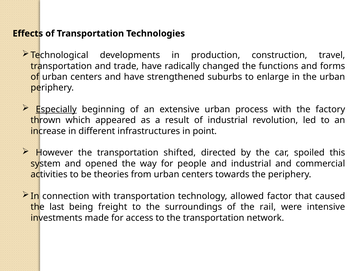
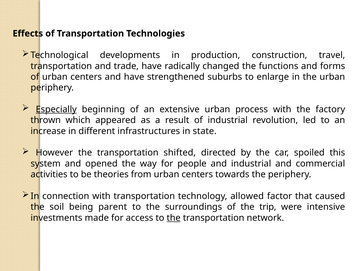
point: point -> state
last: last -> soil
freight: freight -> parent
rail: rail -> trip
the at (174, 218) underline: none -> present
